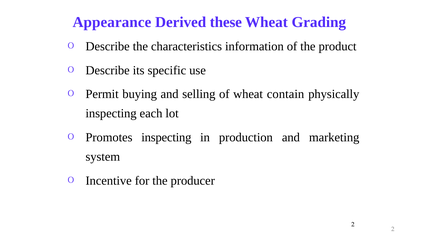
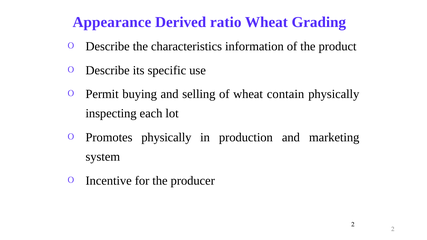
these: these -> ratio
Promotes inspecting: inspecting -> physically
